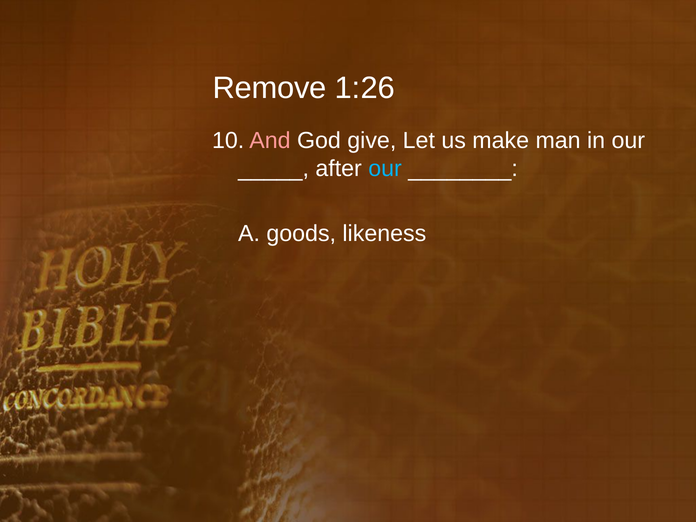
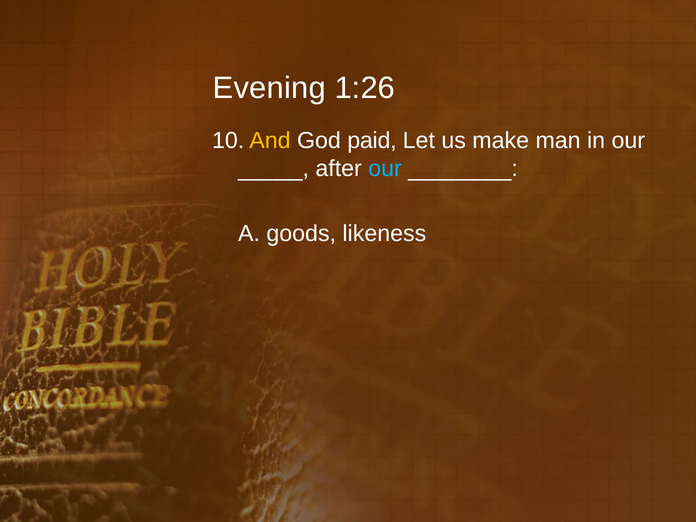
Remove: Remove -> Evening
And colour: pink -> yellow
give: give -> paid
